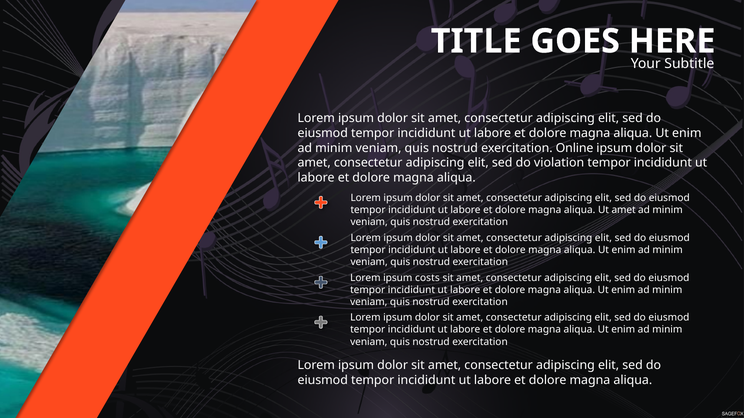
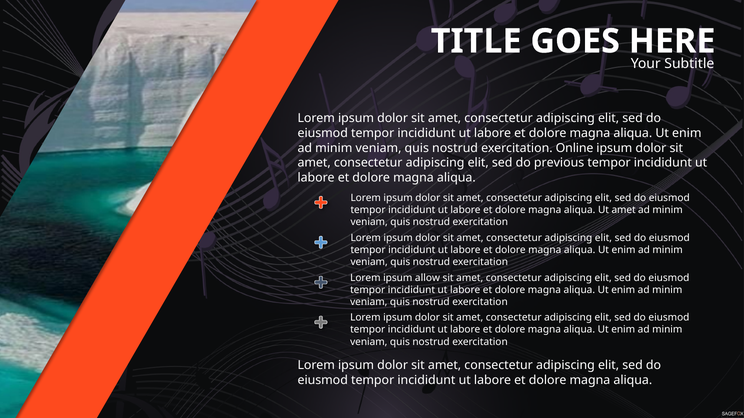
violation: violation -> previous
costs: costs -> allow
